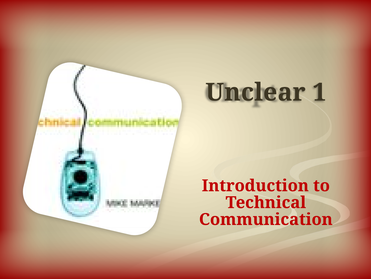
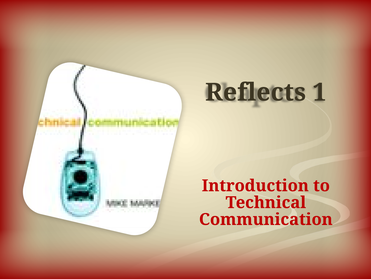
Unclear: Unclear -> Reflects
